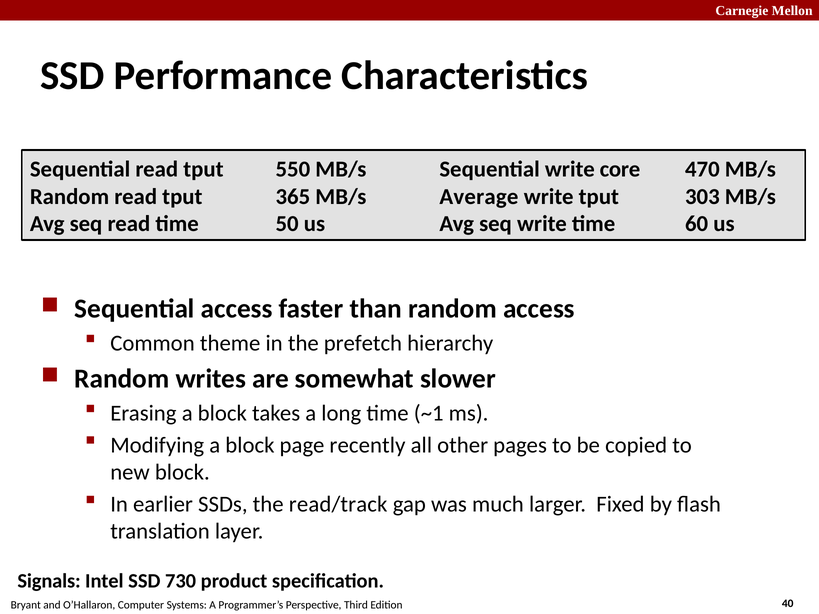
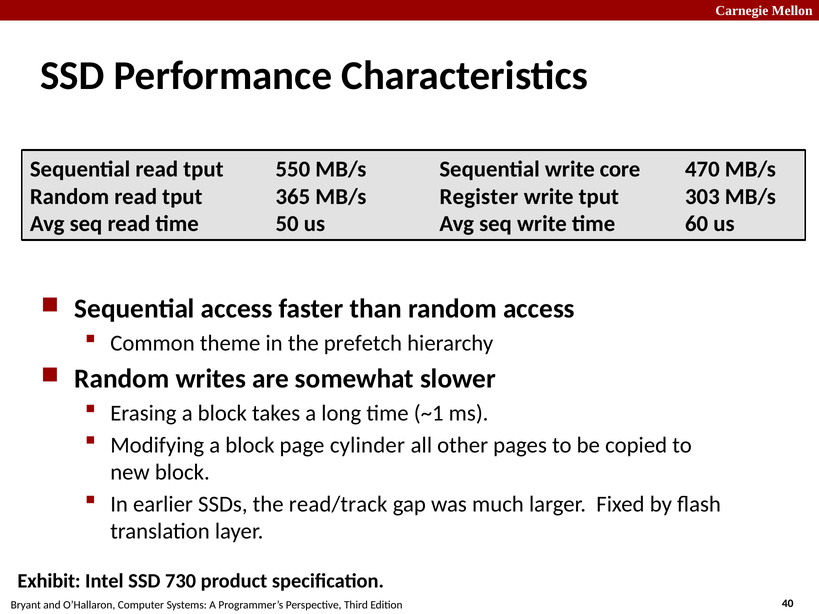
Average: Average -> Register
recently: recently -> cylinder
Signals: Signals -> Exhibit
